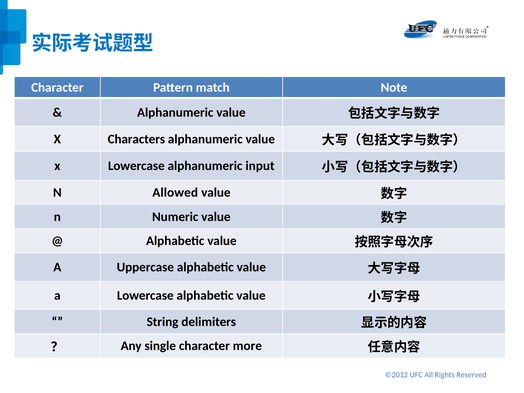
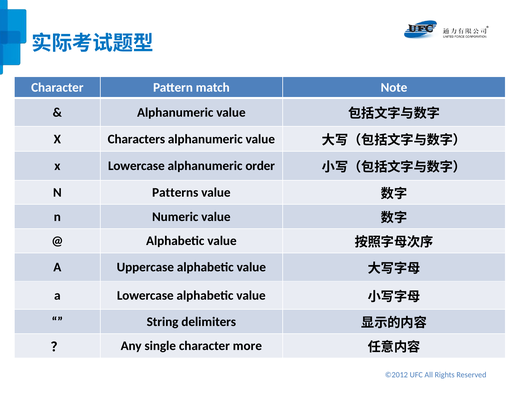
input: input -> order
Allowed: Allowed -> Patterns
